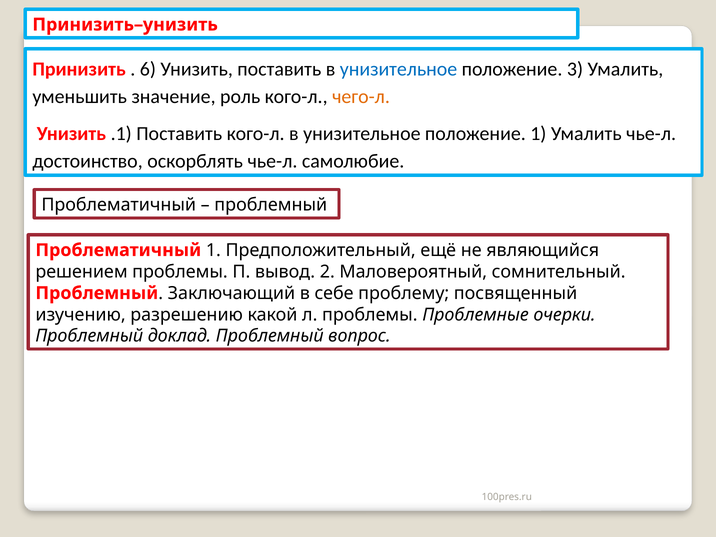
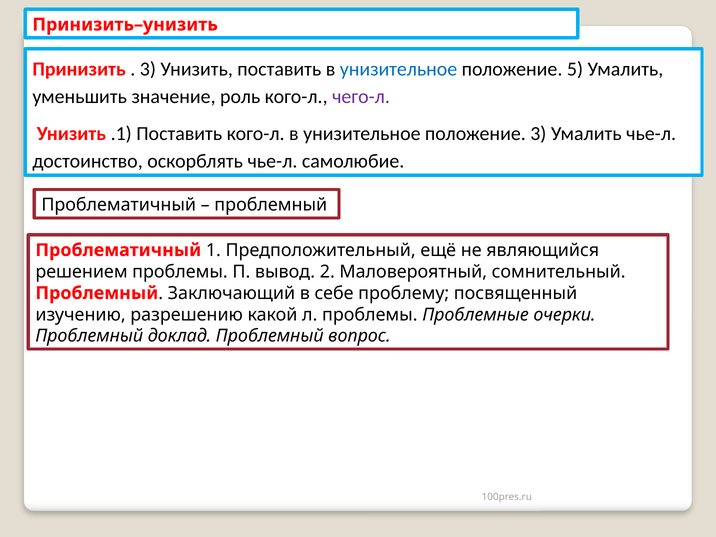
6 at (148, 69): 6 -> 3
3: 3 -> 5
чего-л colour: orange -> purple
положение 1: 1 -> 3
